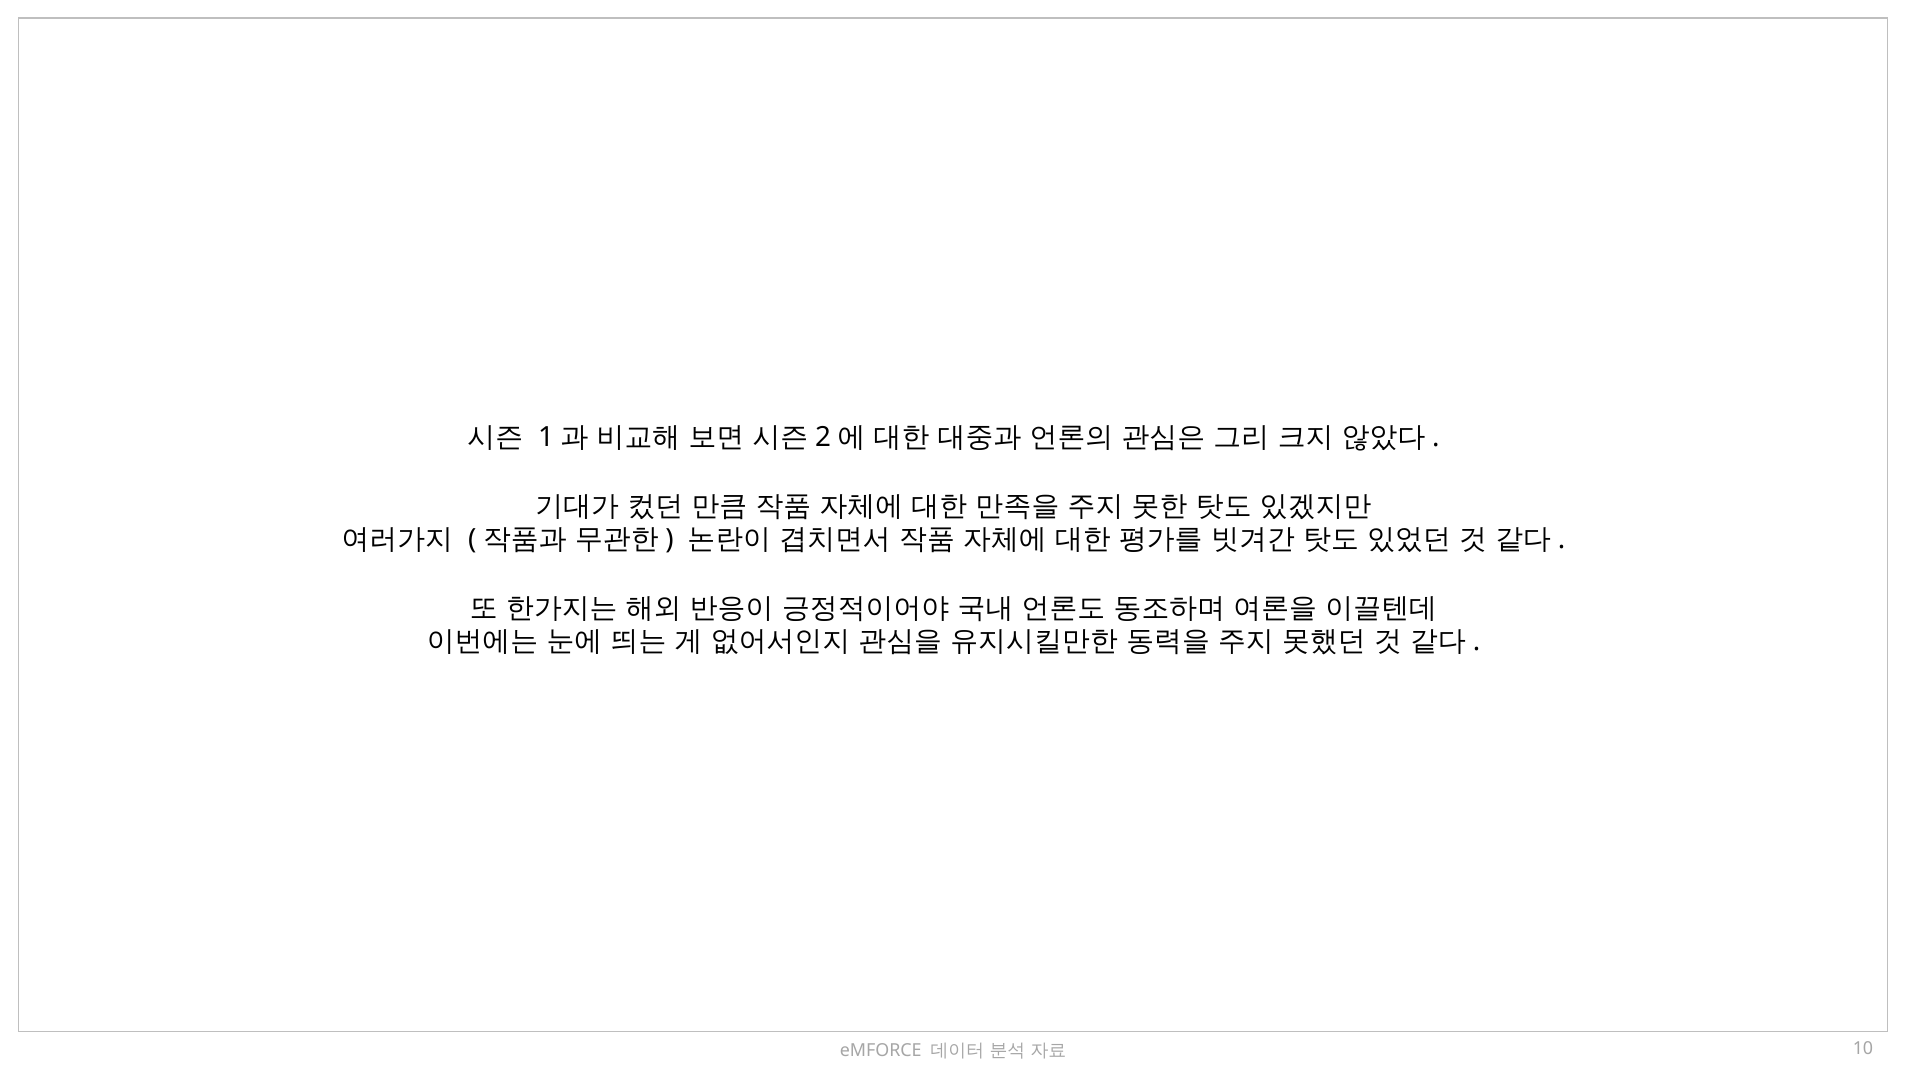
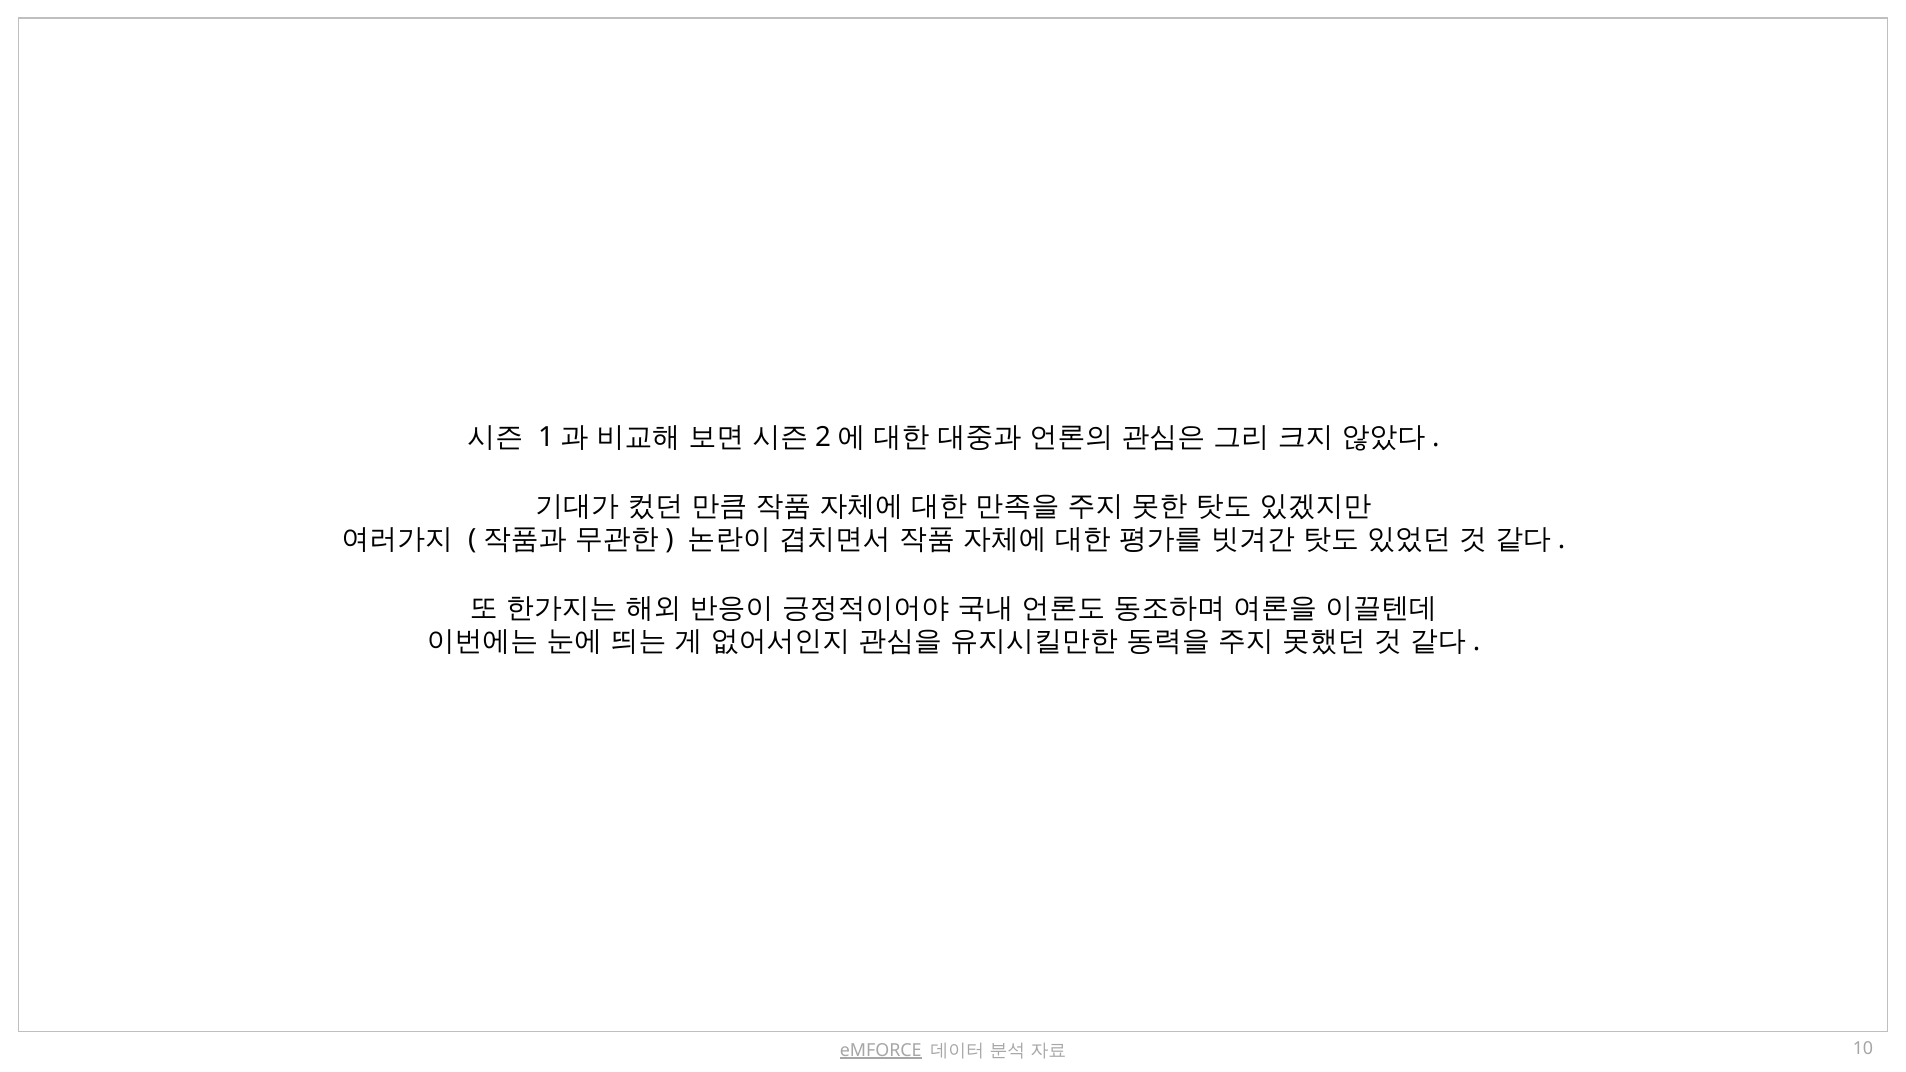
eMFORCE underline: none -> present
